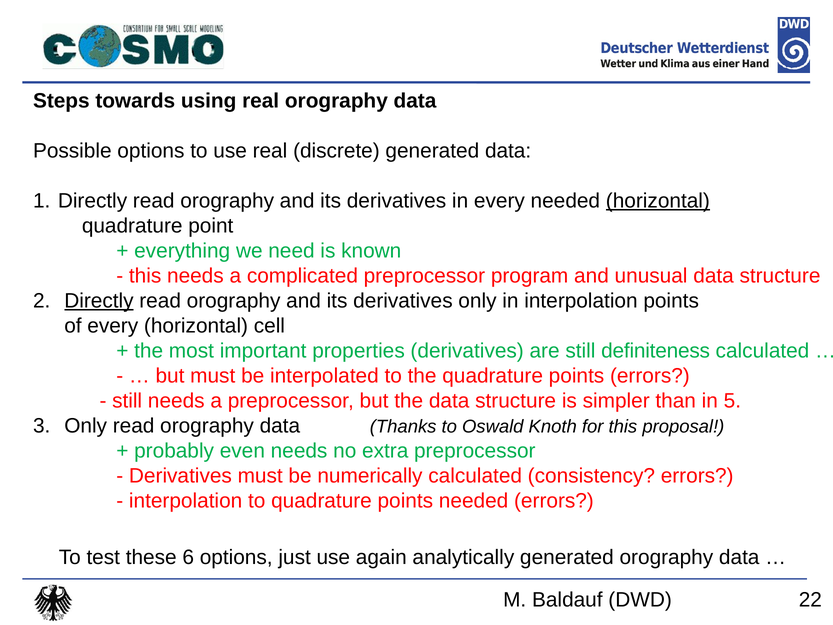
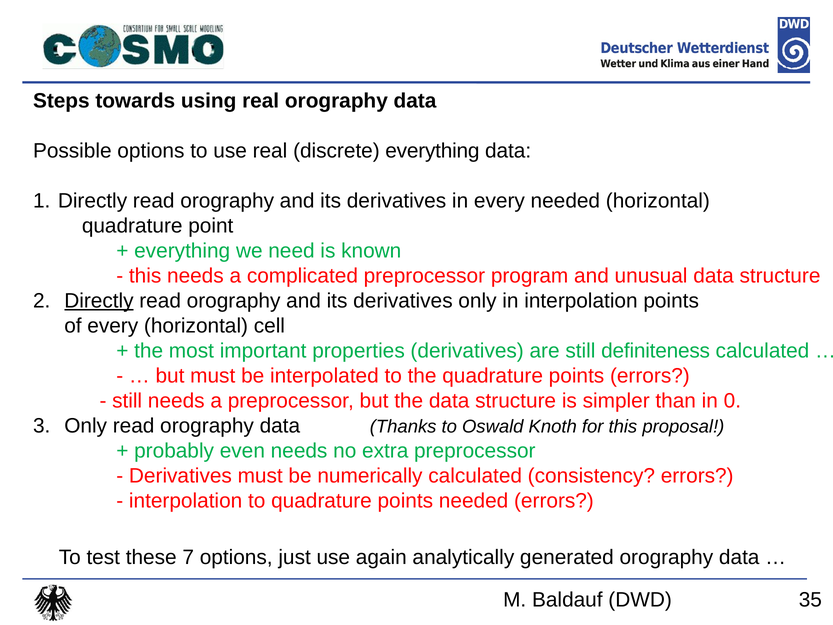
discrete generated: generated -> everything
horizontal at (658, 201) underline: present -> none
5: 5 -> 0
6: 6 -> 7
22: 22 -> 35
